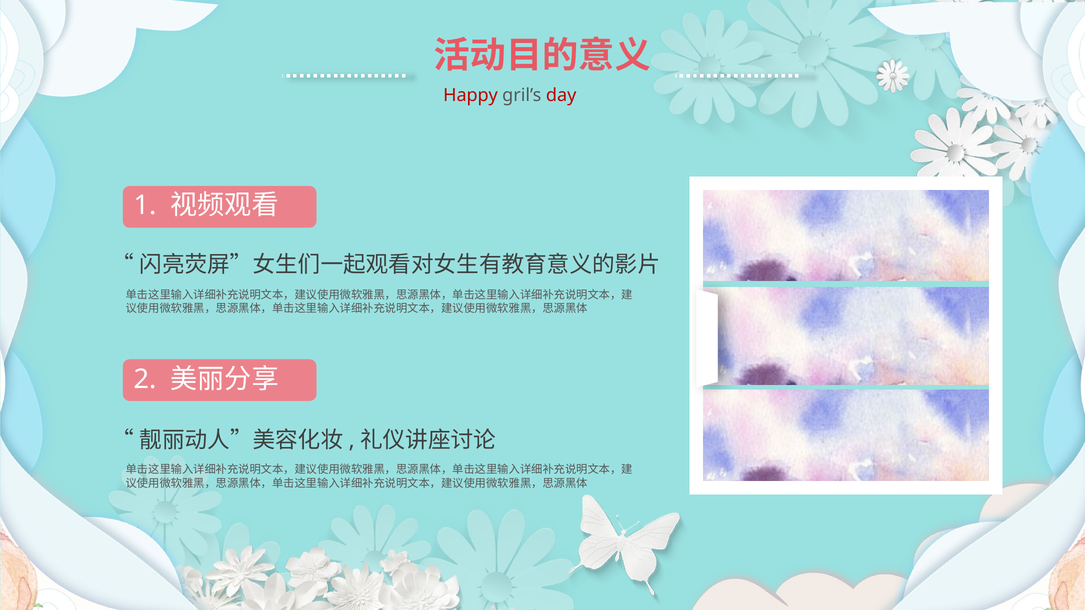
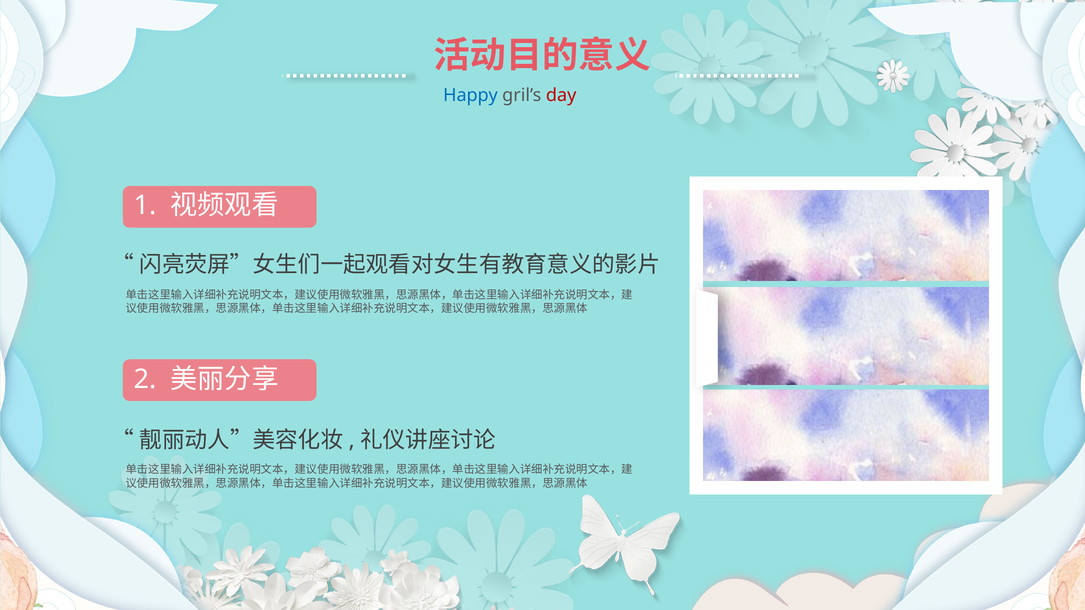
Happy colour: red -> blue
